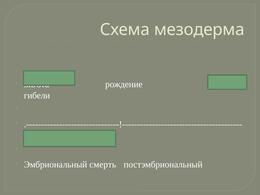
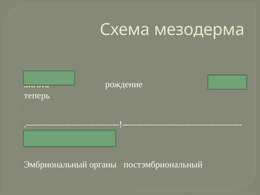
гибели: гибели -> теперь
смерть: смерть -> органы
